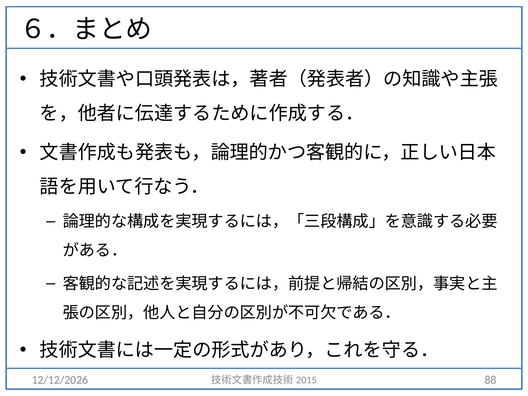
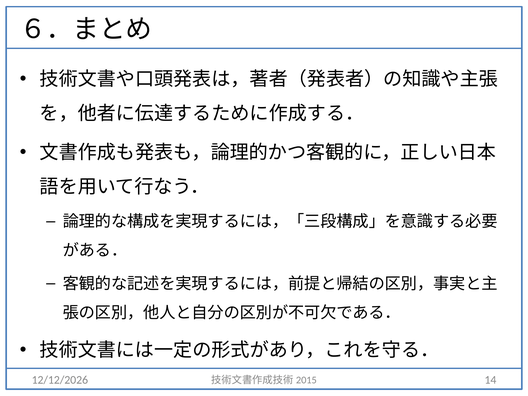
88: 88 -> 14
